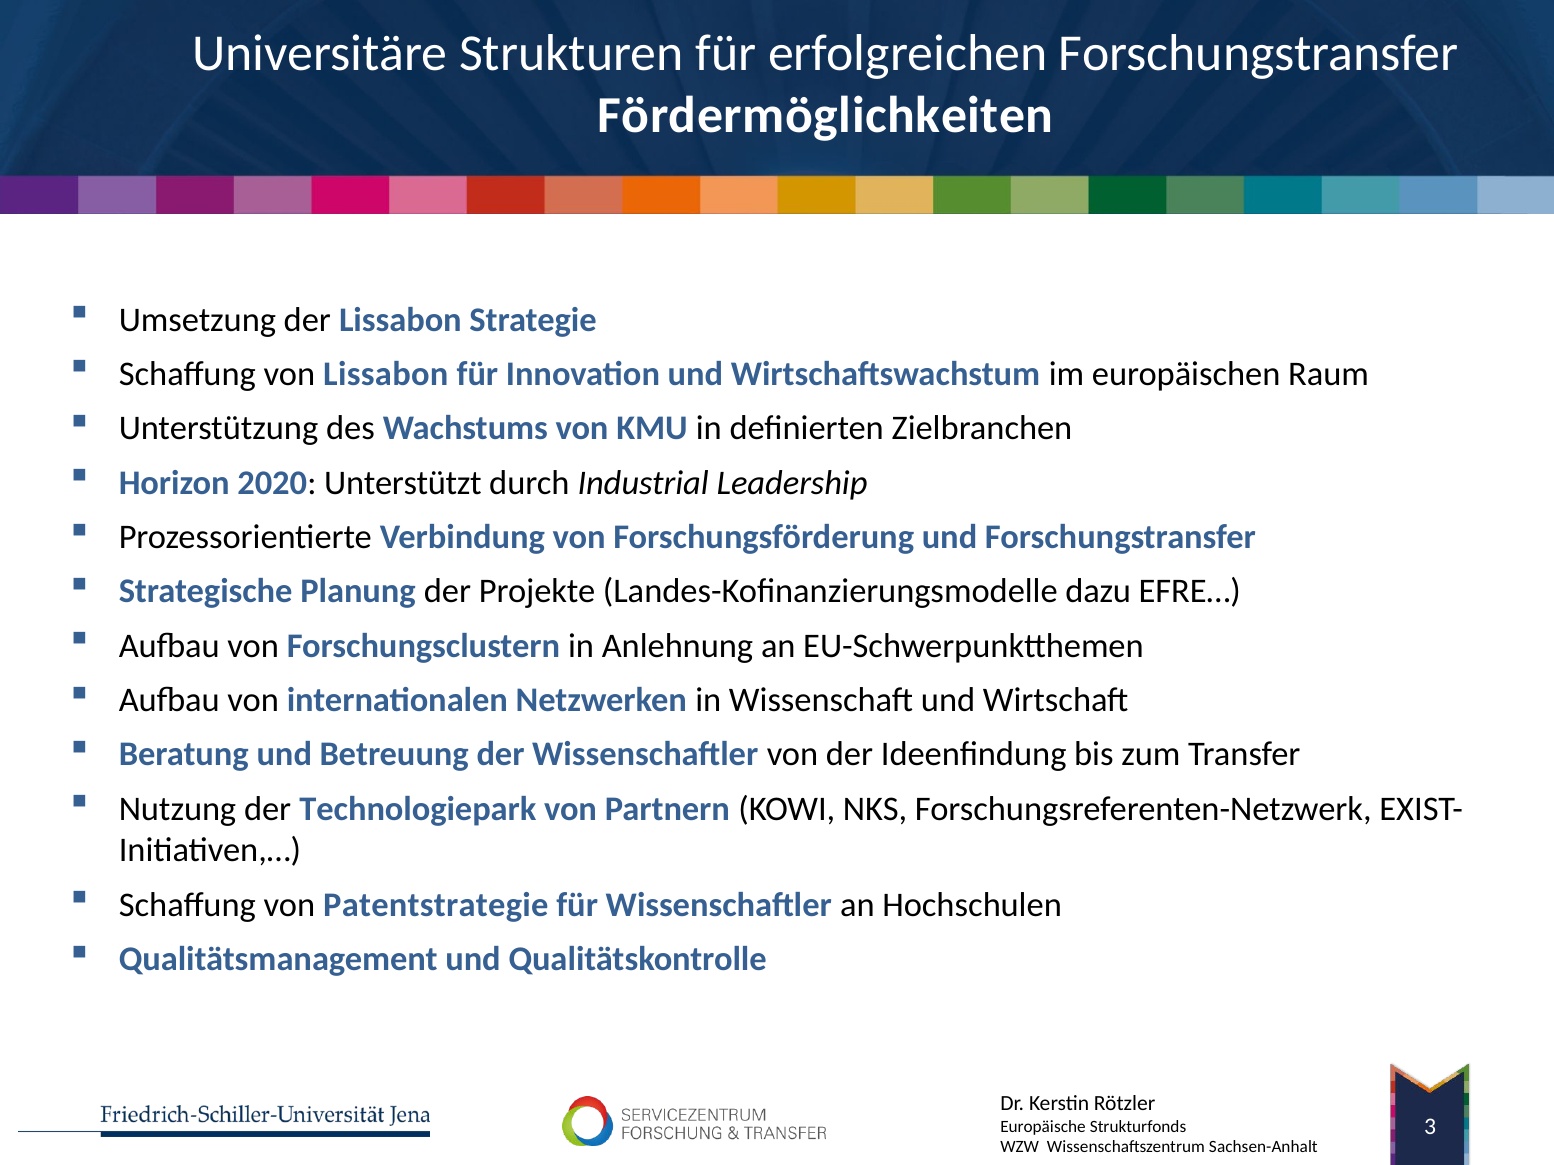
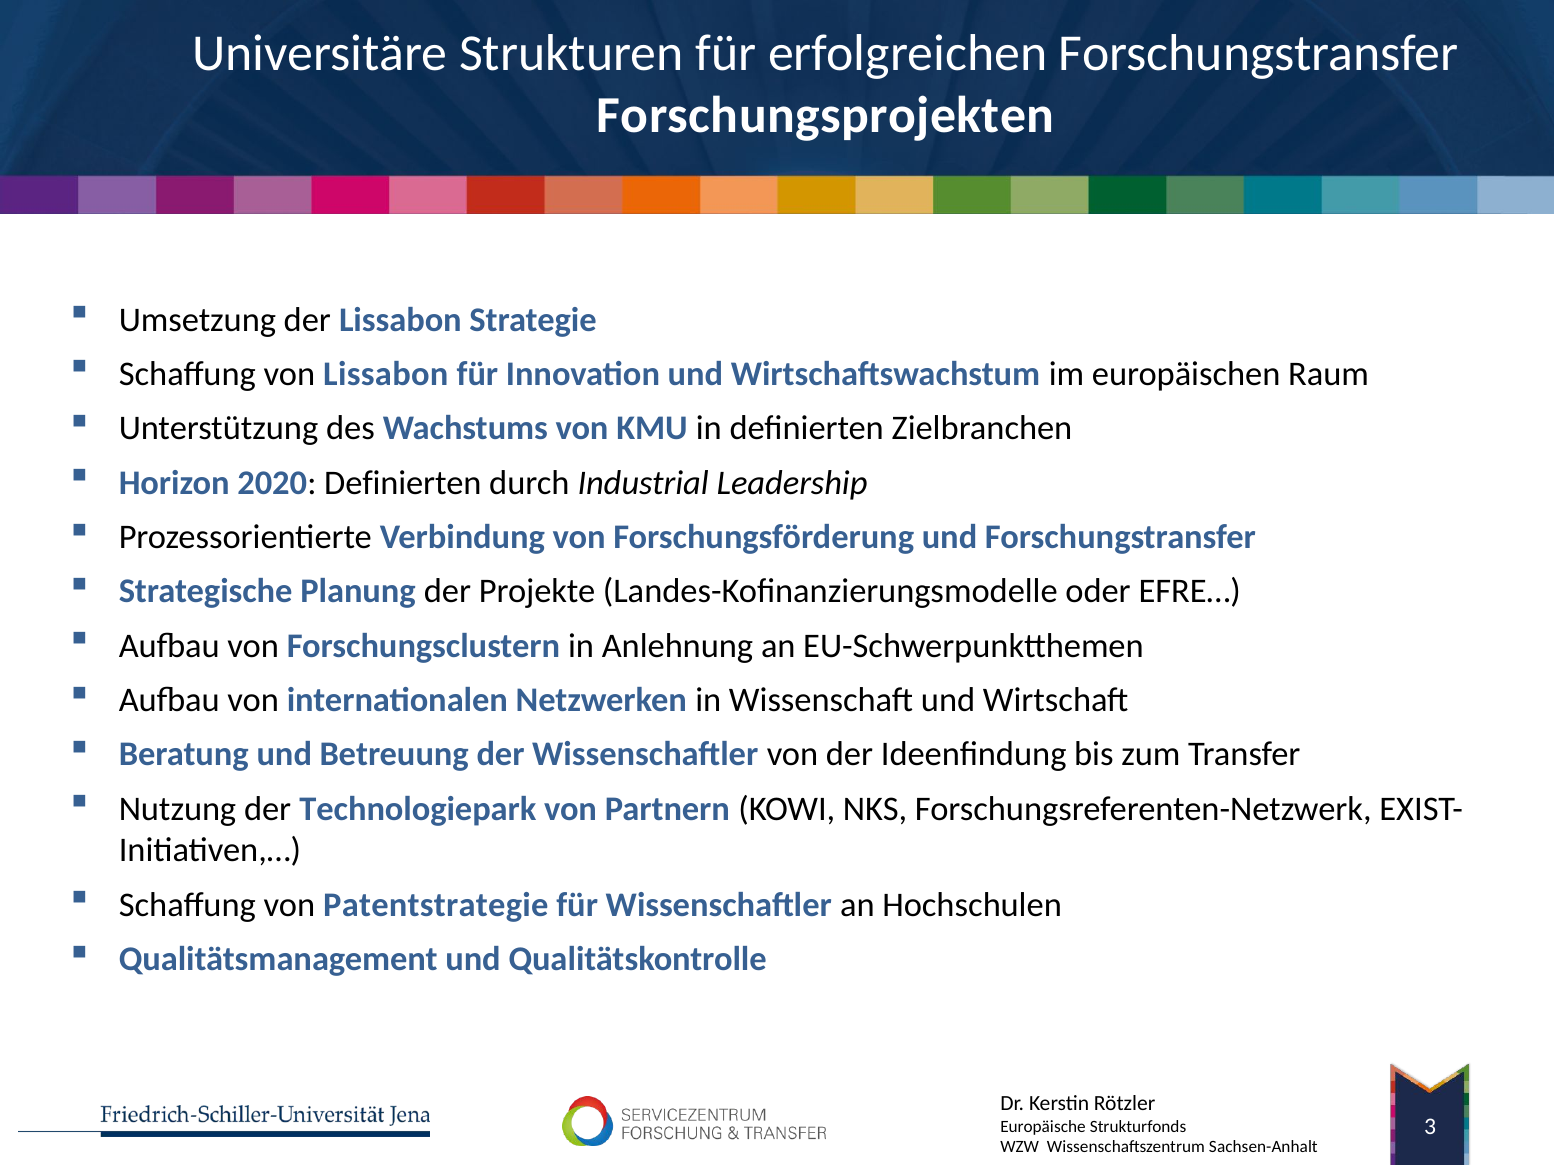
Fördermöglichkeiten: Fördermöglichkeiten -> Forschungsprojekten
2020 Unterstützt: Unterstützt -> Definierten
dazu: dazu -> oder
